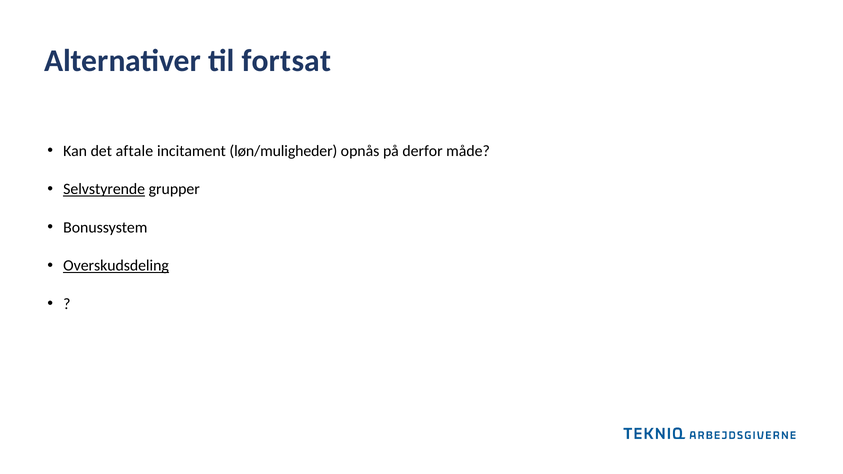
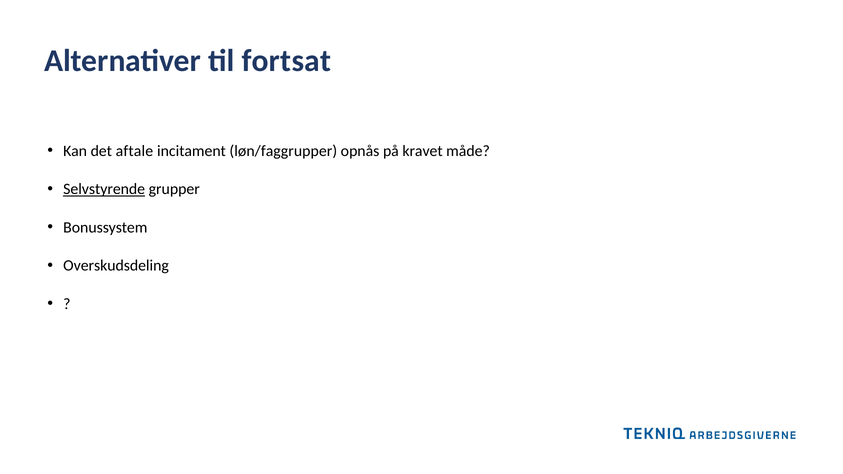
løn/muligheder: løn/muligheder -> løn/faggrupper
derfor: derfor -> kravet
Overskudsdeling underline: present -> none
